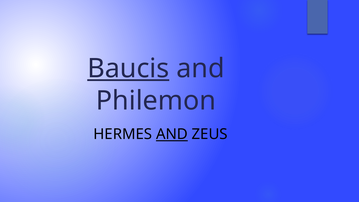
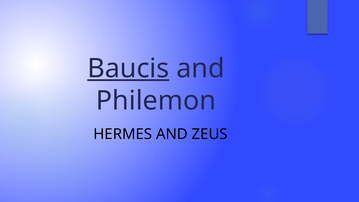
AND at (172, 134) underline: present -> none
